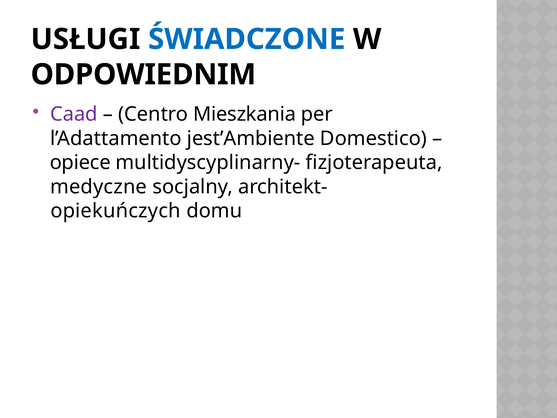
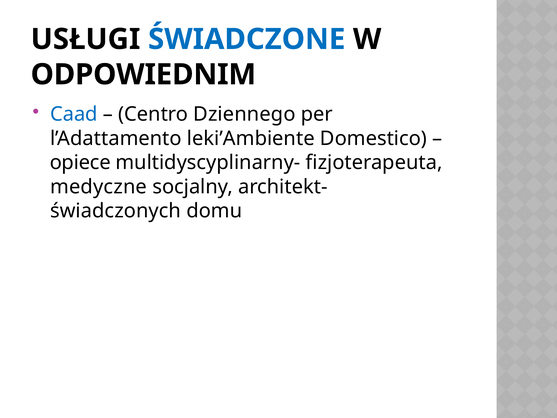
Caad colour: purple -> blue
Mieszkania: Mieszkania -> Dziennego
jest’Ambiente: jest’Ambiente -> leki’Ambiente
opiekuńczych: opiekuńczych -> świadczonych
